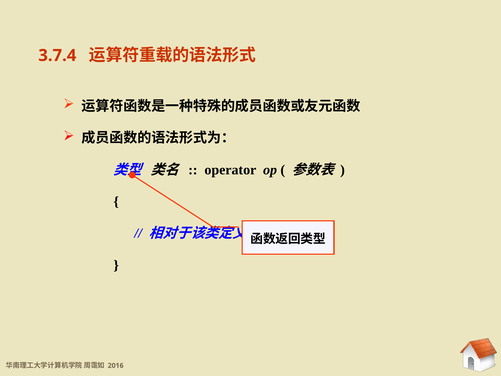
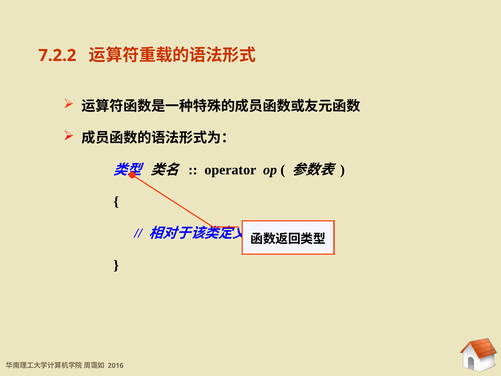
3.7.4: 3.7.4 -> 7.2.2
